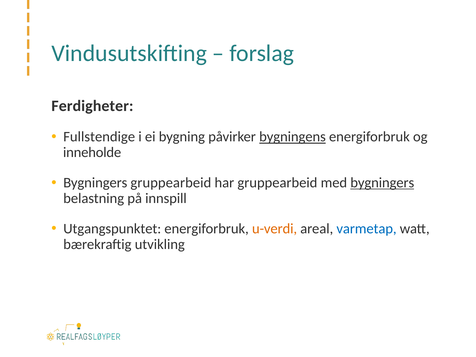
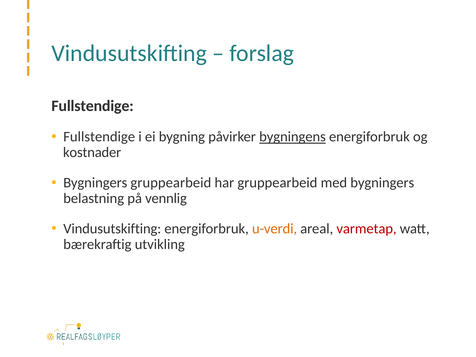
Ferdigheter at (92, 106): Ferdigheter -> Fullstendige
inneholde: inneholde -> kostnader
bygningers at (382, 183) underline: present -> none
innspill: innspill -> vennlig
Utgangspunktet at (112, 229): Utgangspunktet -> Vindusutskifting
varmetap colour: blue -> red
